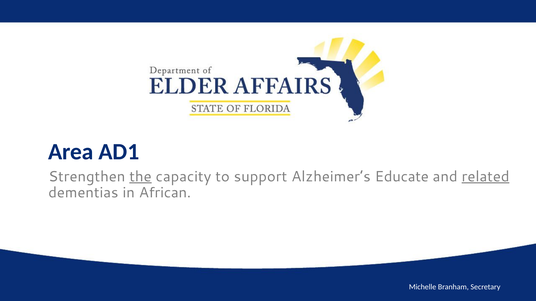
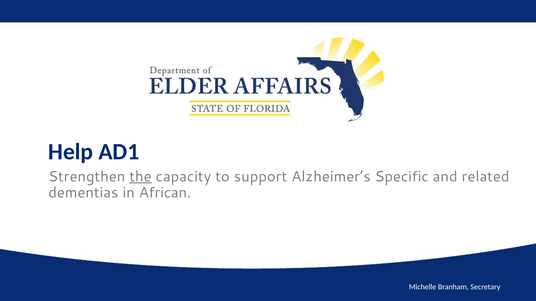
Area: Area -> Help
Educate: Educate -> Specific
related underline: present -> none
